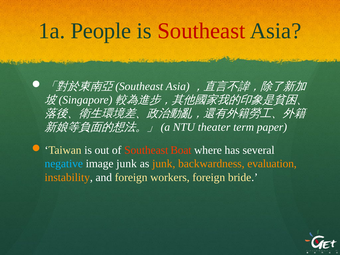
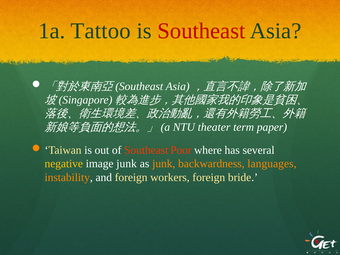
People: People -> Tattoo
Boat: Boat -> Poor
negative colour: light blue -> yellow
evaluation: evaluation -> languages
